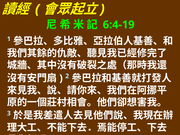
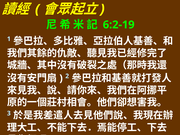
6:4-19: 6:4-19 -> 6:2-19
